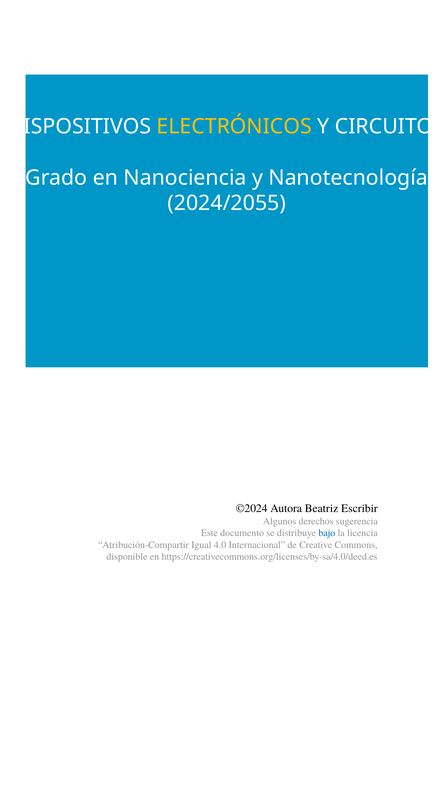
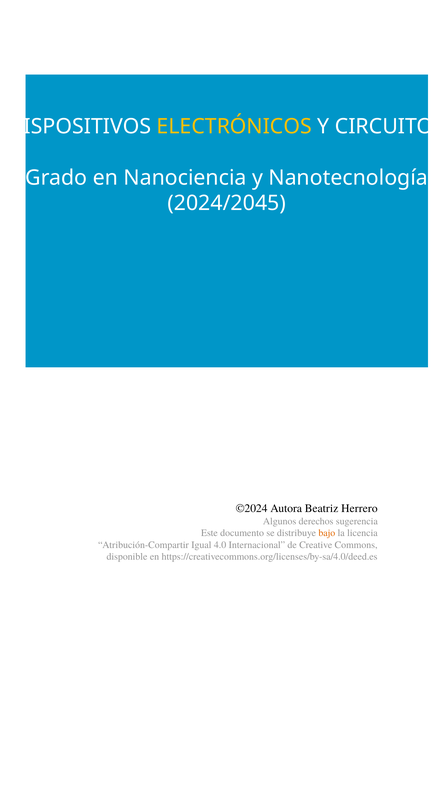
2024/2055: 2024/2055 -> 2024/2045
Escribir: Escribir -> Herrero
bajo colour: blue -> orange
